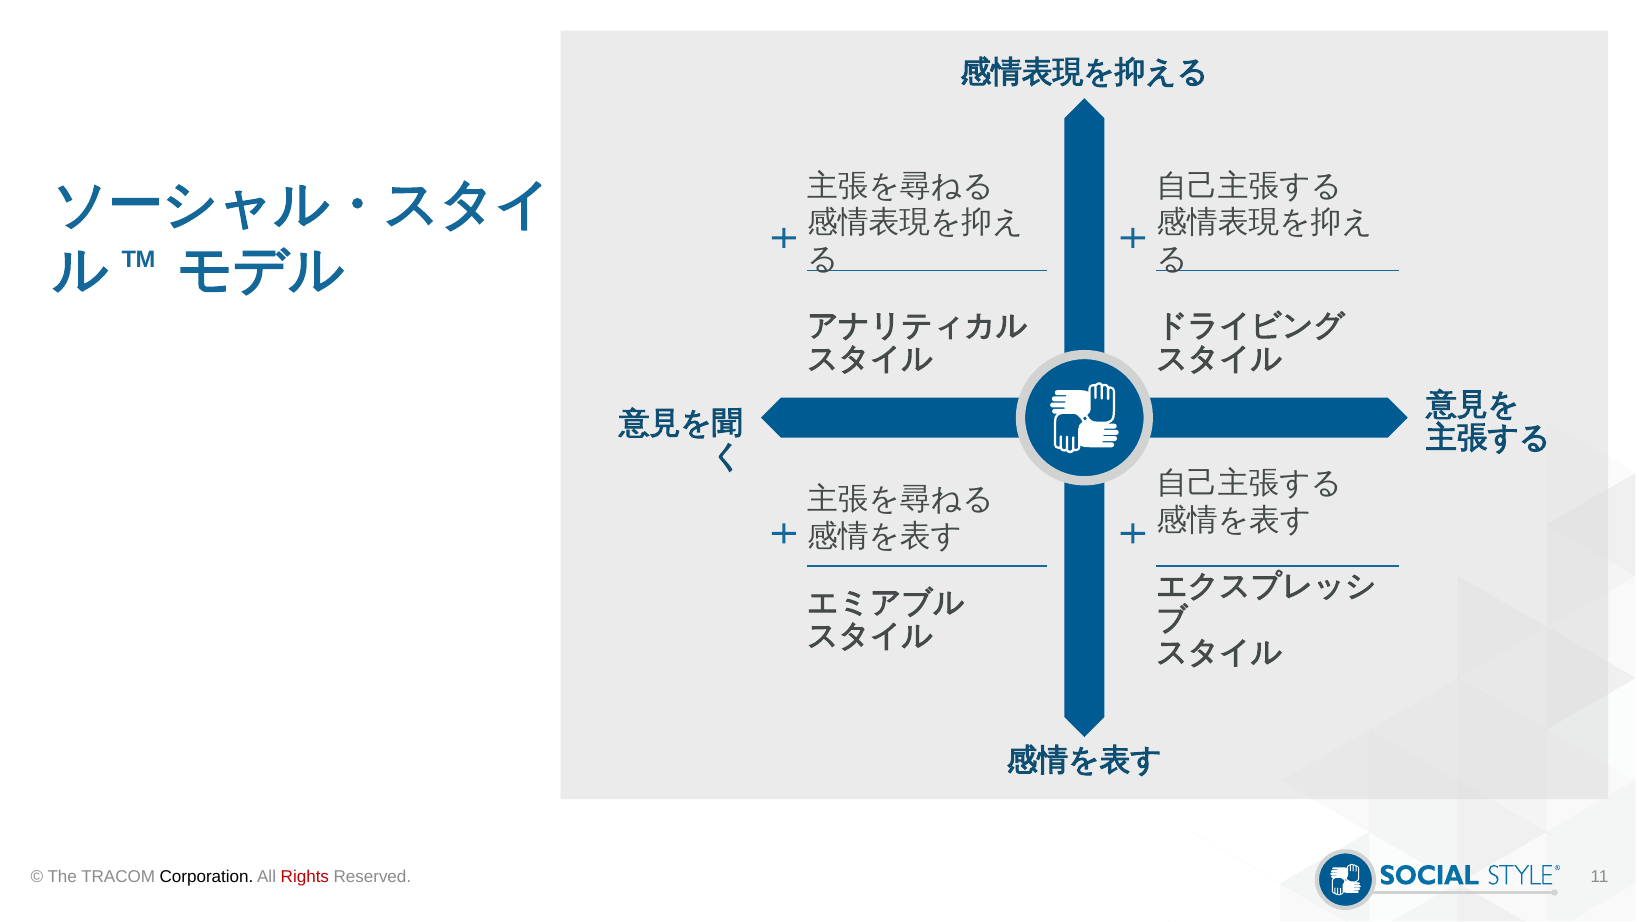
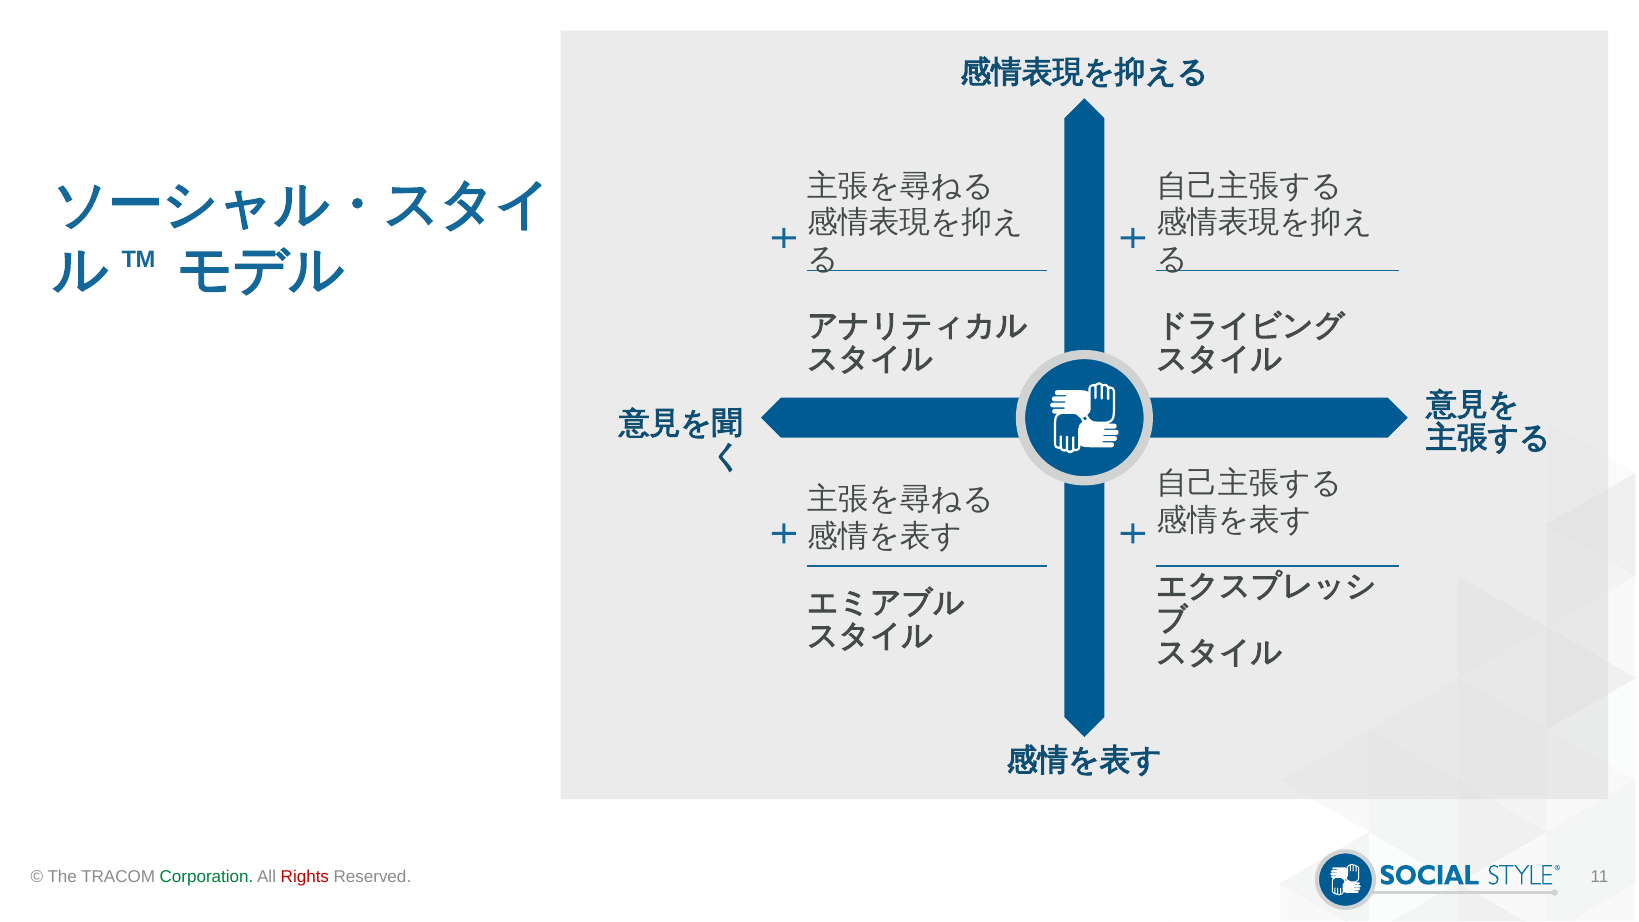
Corporation colour: black -> green
